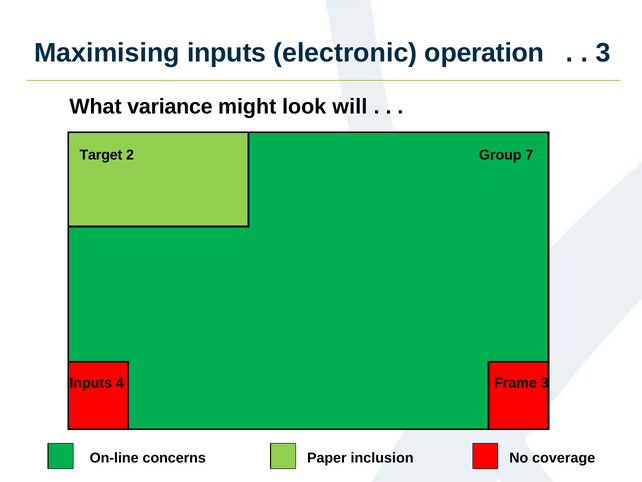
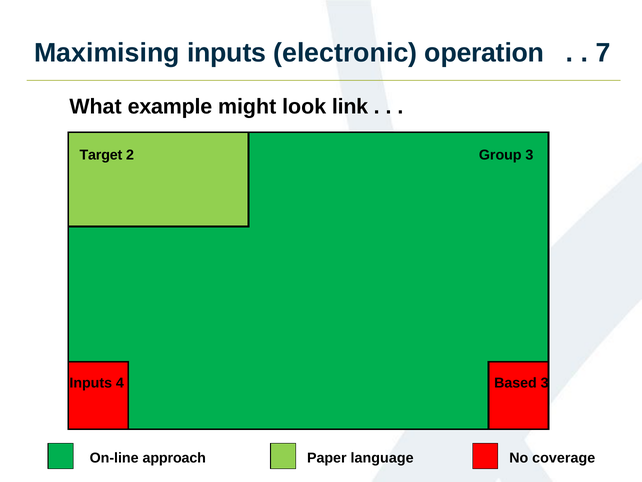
3 at (603, 53): 3 -> 7
variance: variance -> example
will: will -> link
Group 7: 7 -> 3
Frame: Frame -> Based
concerns: concerns -> approach
inclusion: inclusion -> language
